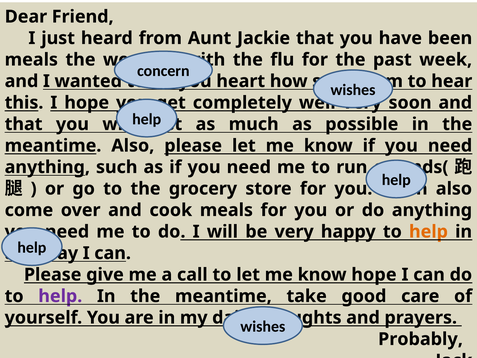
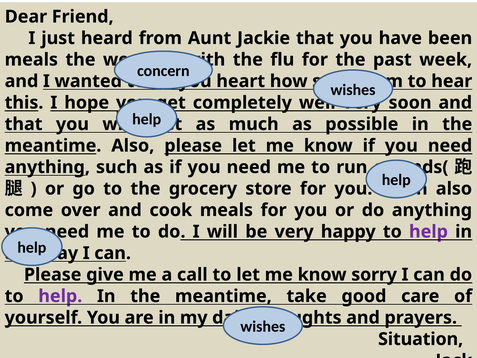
help at (428, 231) colour: orange -> purple
know hope: hope -> sorry
Probably: Probably -> Situation
